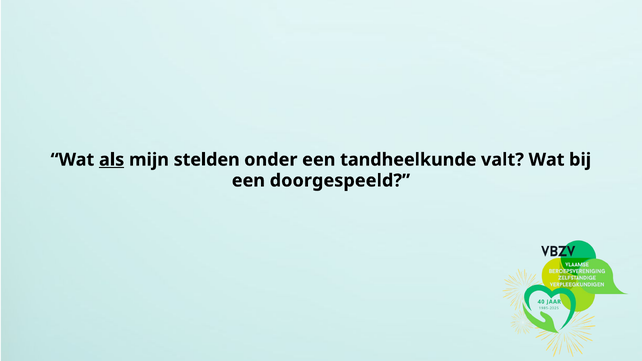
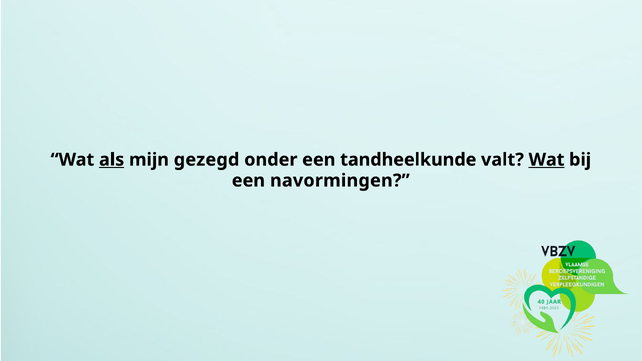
stelden: stelden -> gezegd
Wat at (547, 160) underline: none -> present
doorgespeeld: doorgespeeld -> navormingen
